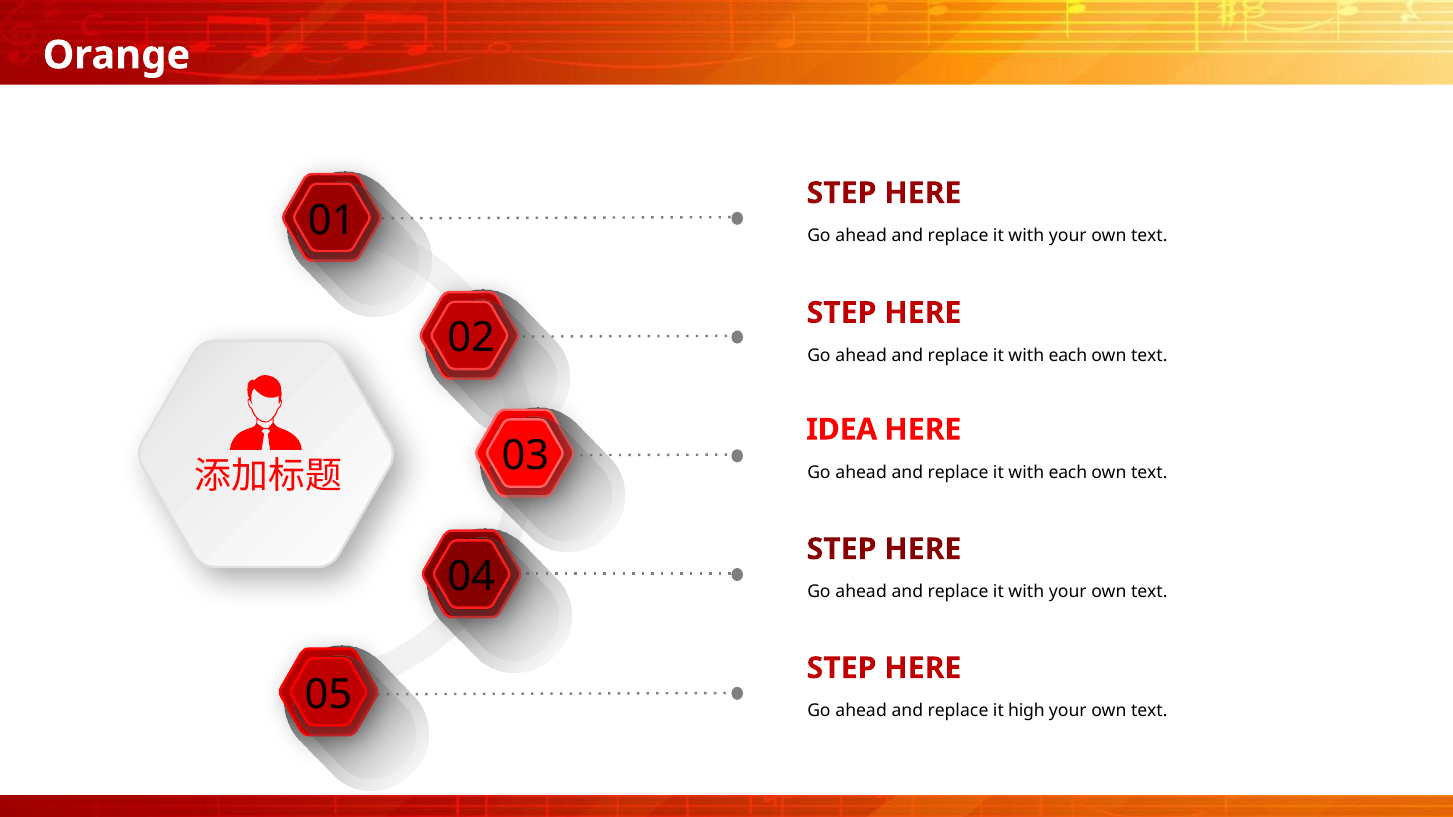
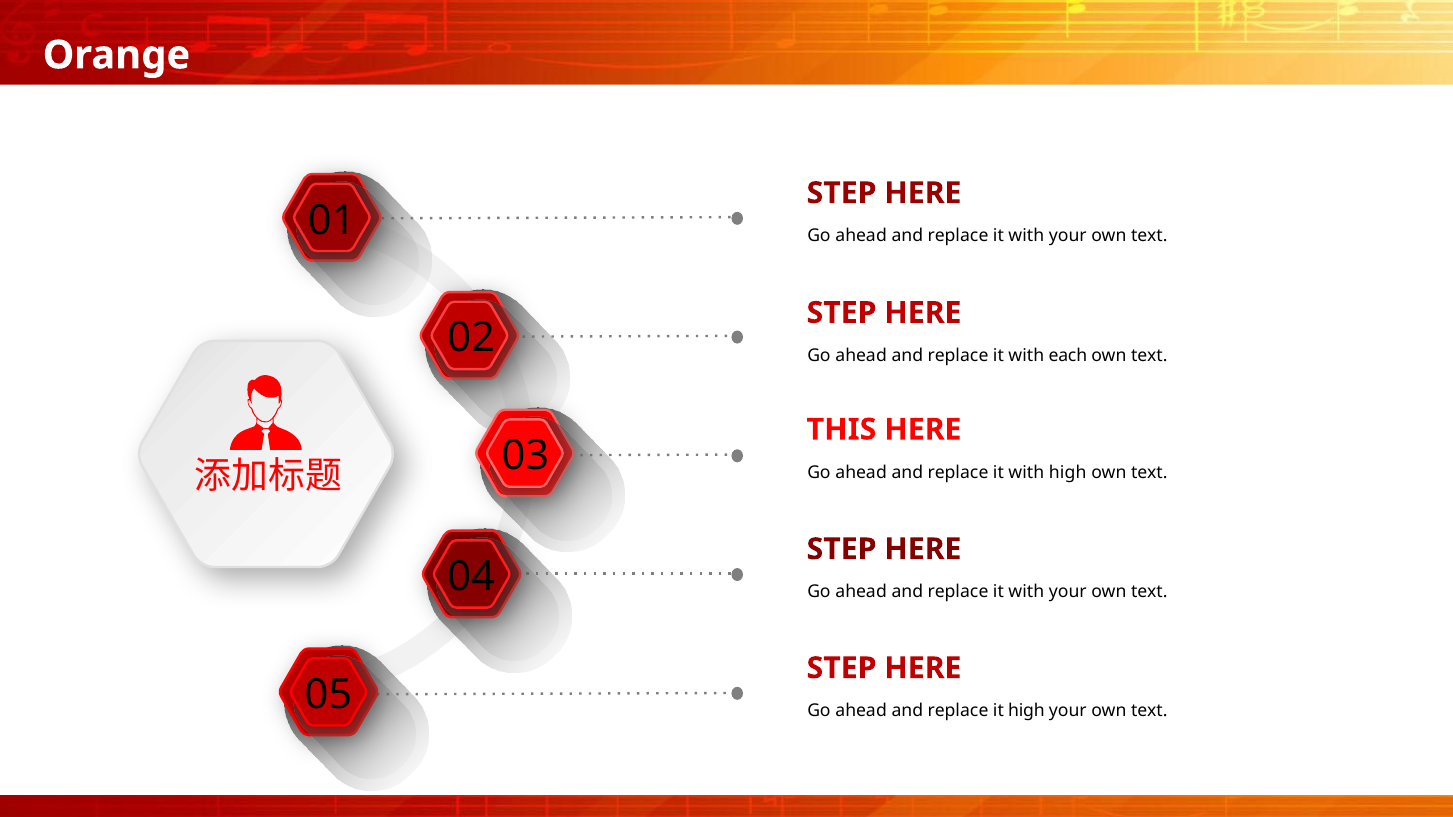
IDEA: IDEA -> THIS
each at (1068, 472): each -> high
